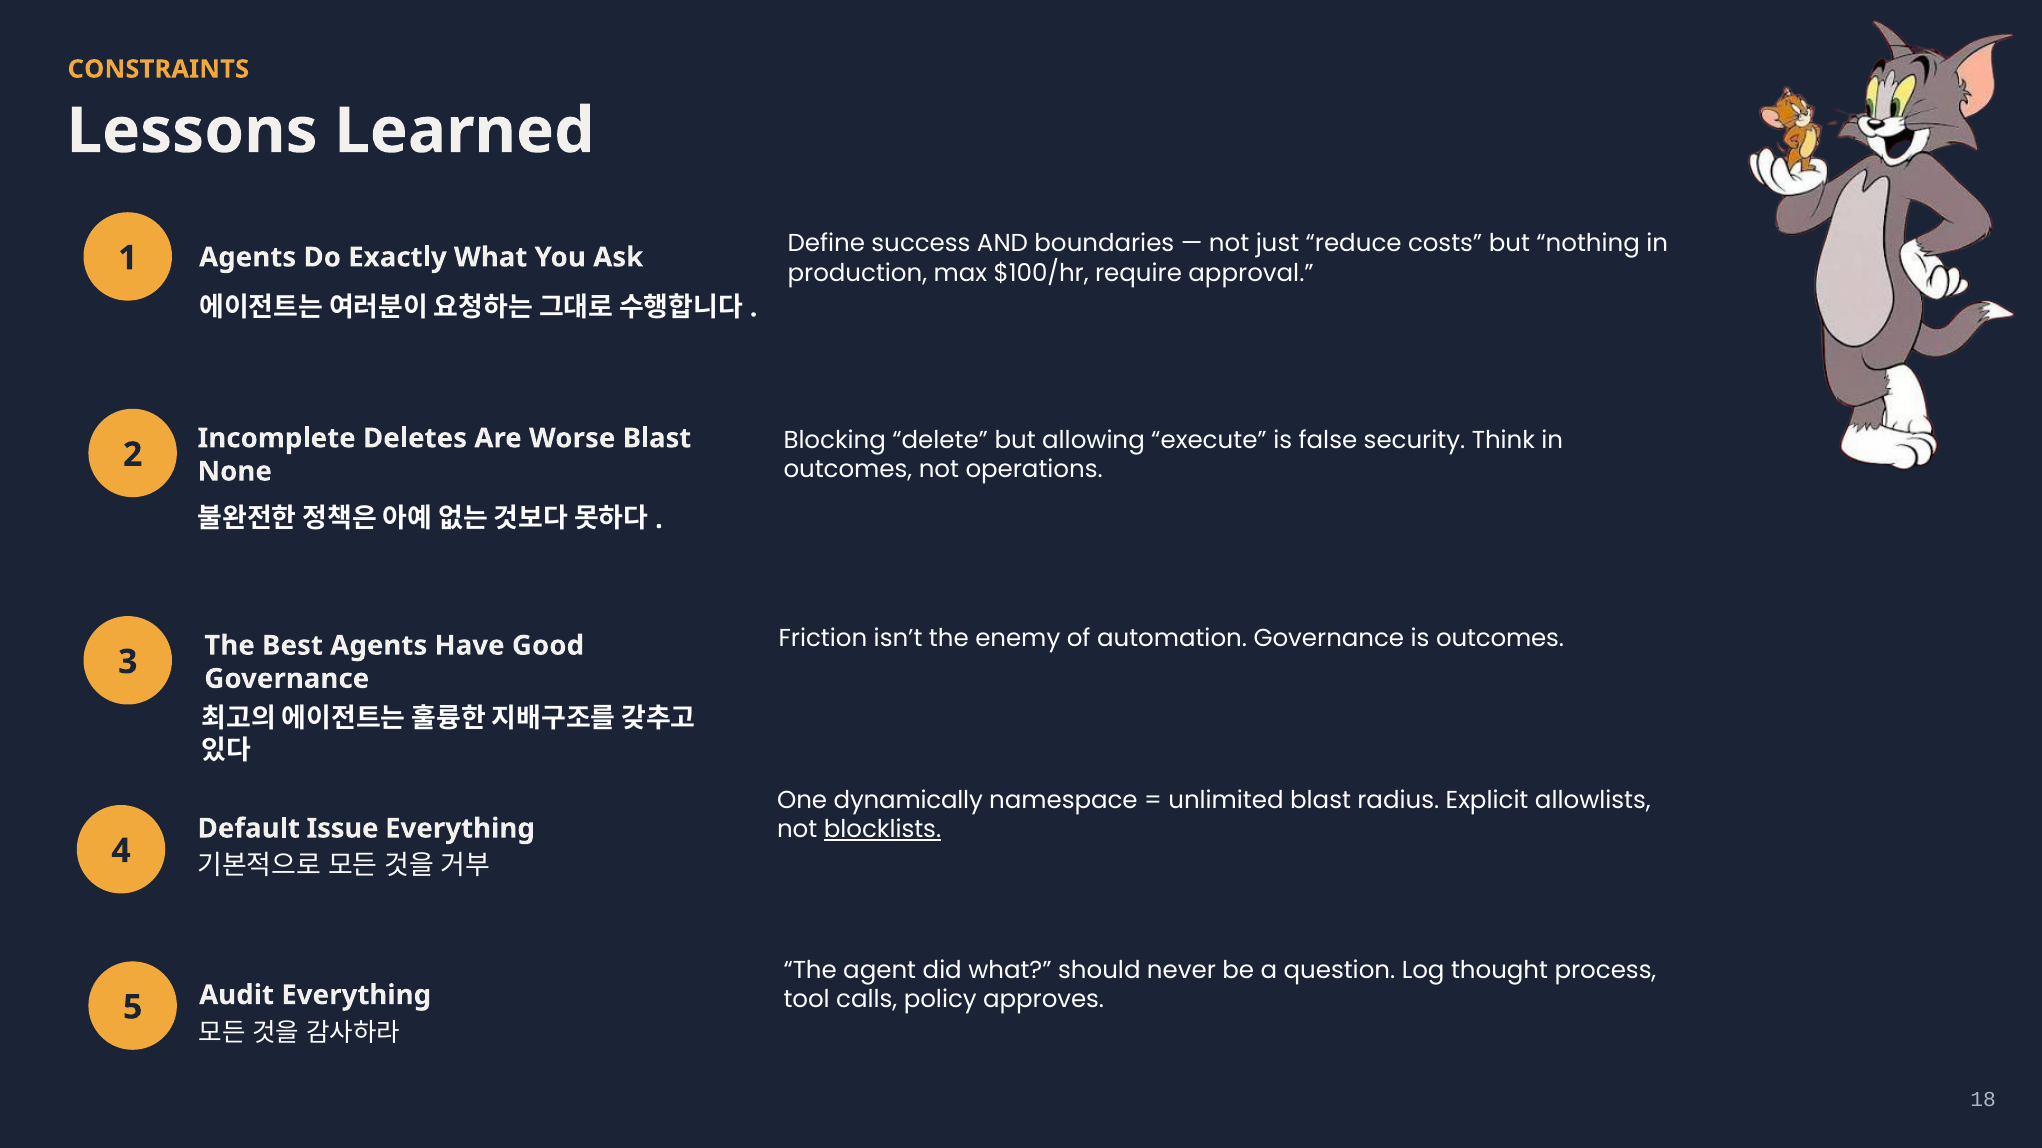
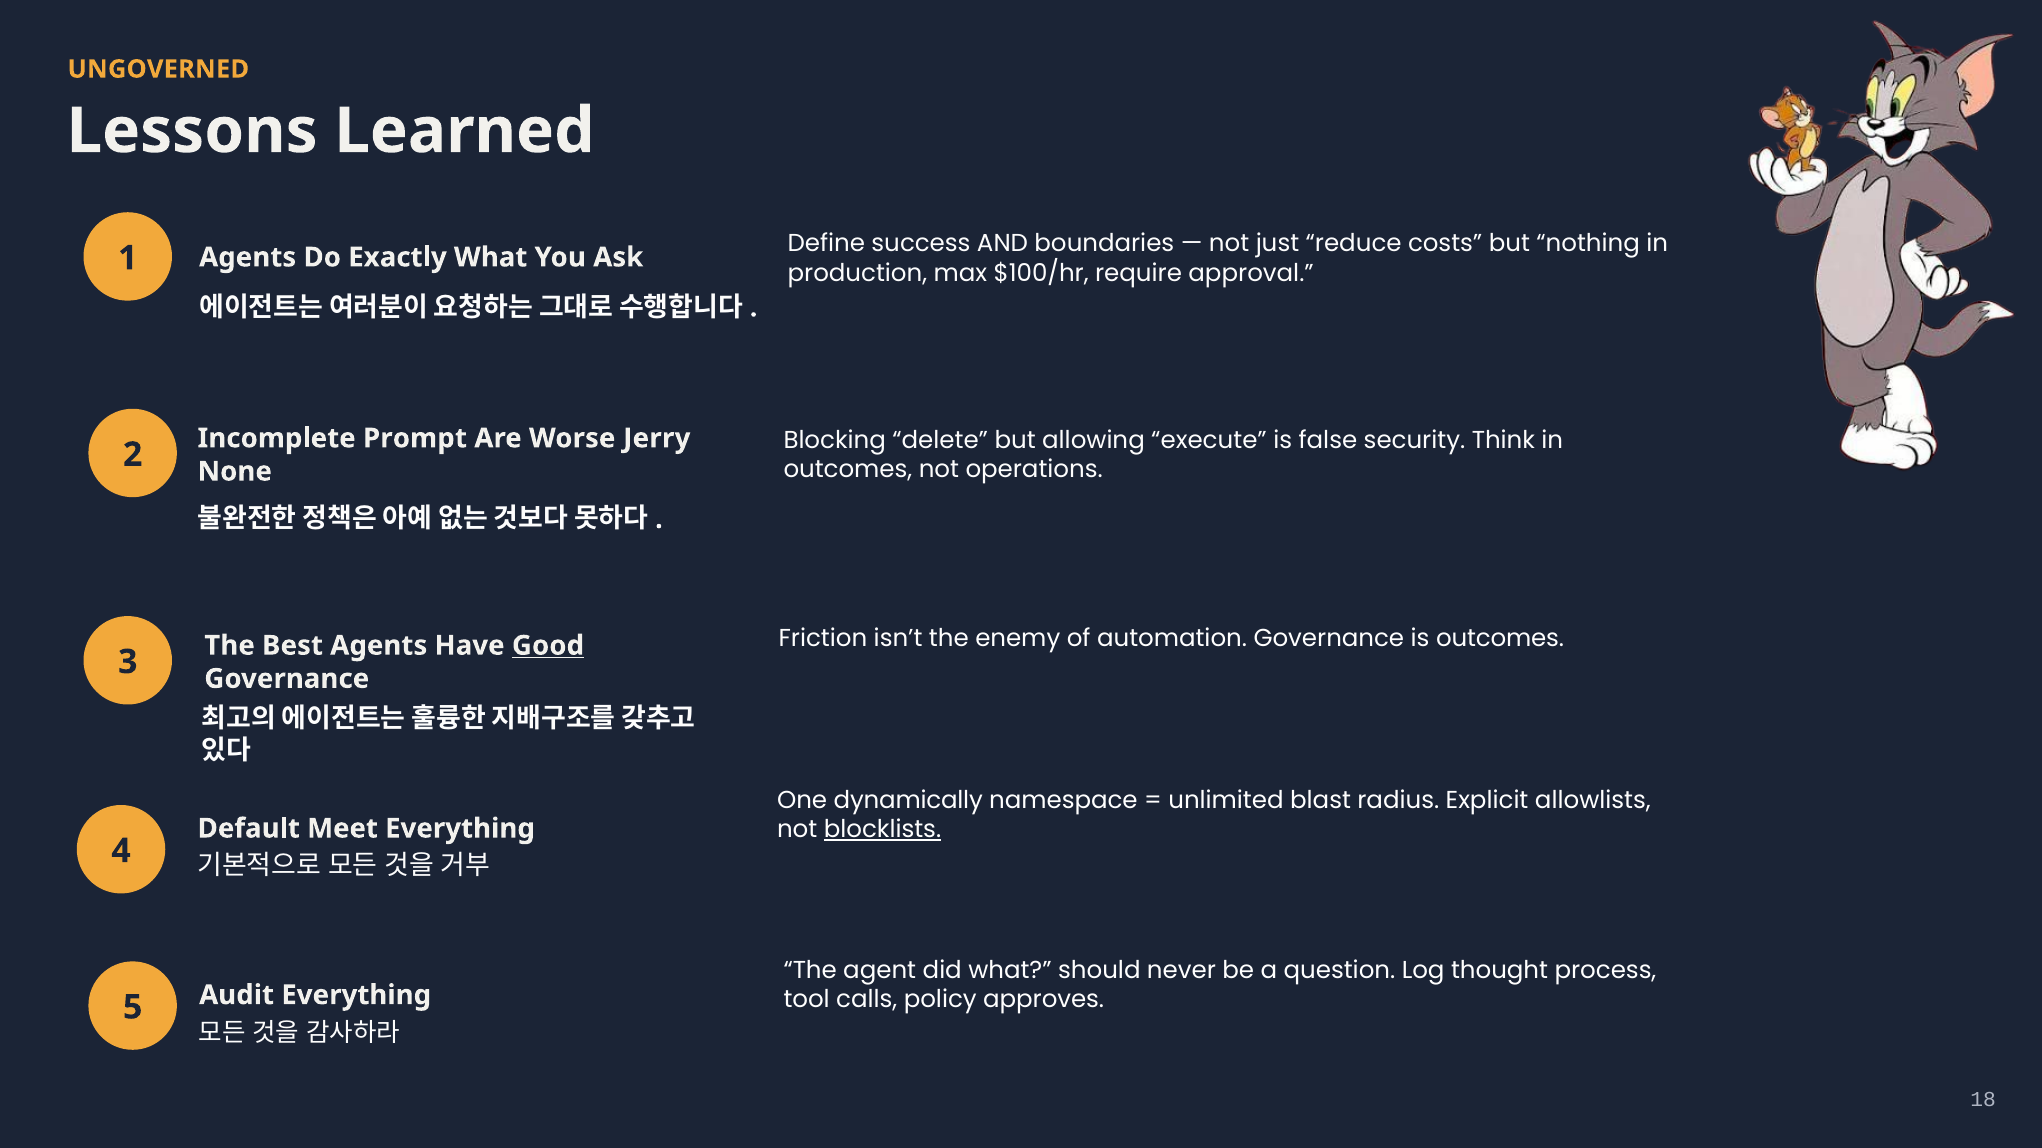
CONSTRAINTS: CONSTRAINTS -> UNGOVERNED
Deletes: Deletes -> Prompt
Worse Blast: Blast -> Jerry
Good underline: none -> present
Issue: Issue -> Meet
